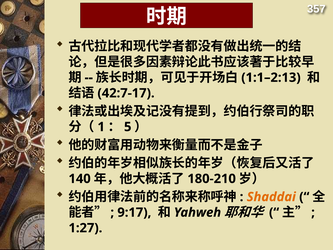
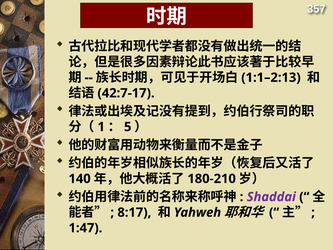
Shaddai colour: orange -> purple
9:17: 9:17 -> 8:17
1:27: 1:27 -> 1:47
